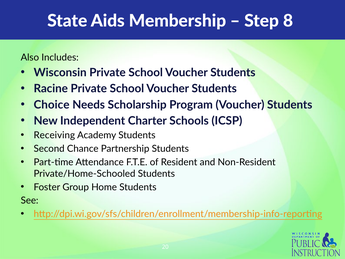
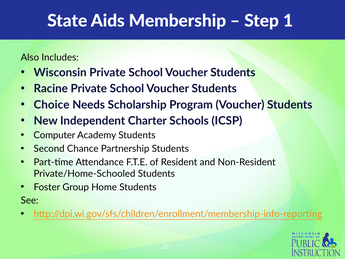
8: 8 -> 1
Receiving: Receiving -> Computer
